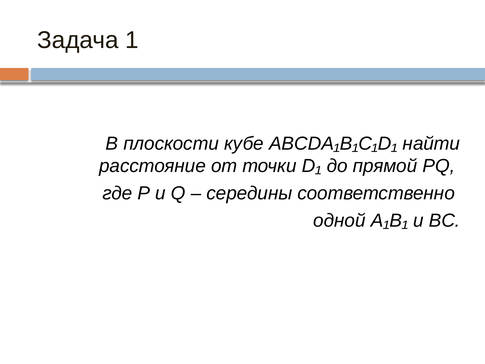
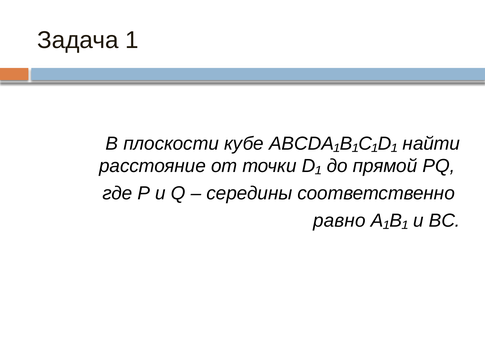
одной: одной -> равно
